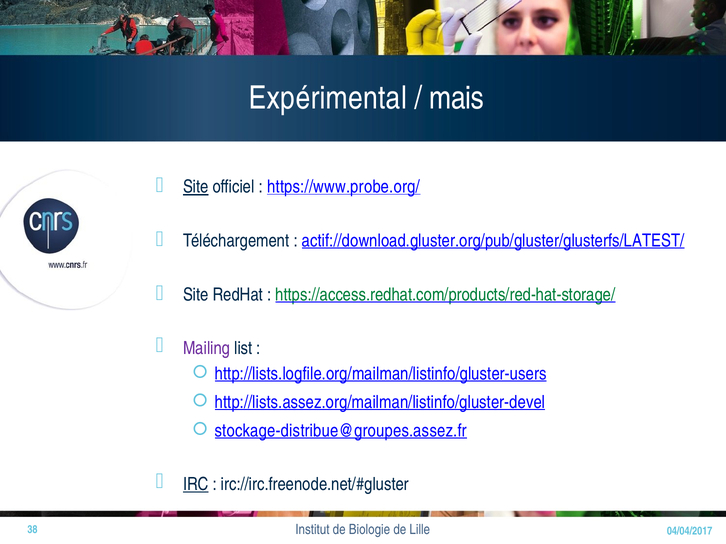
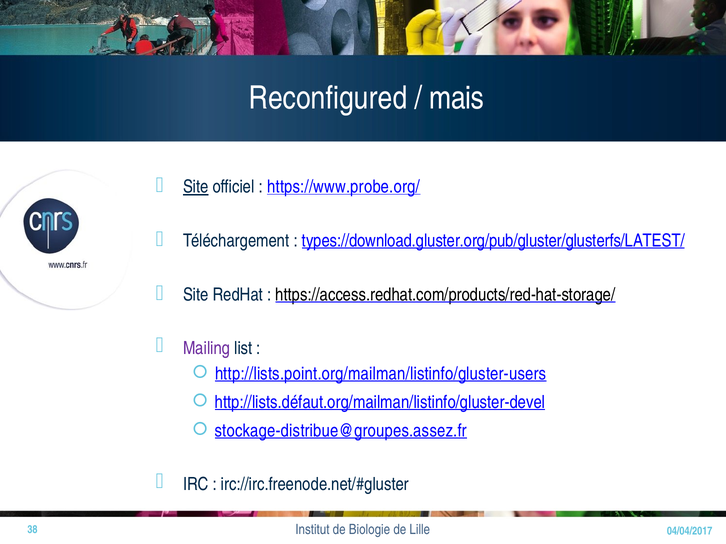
Expérimental: Expérimental -> Reconfigured
actif://download.gluster.org/pub/gluster/glusterfs/LATEST/: actif://download.gluster.org/pub/gluster/glusterfs/LATEST/ -> types://download.gluster.org/pub/gluster/glusterfs/LATEST/
https://access.redhat.com/products/red-hat-storage/ colour: green -> black
http://lists.logfile.org/mailman/listinfo/gluster-users: http://lists.logfile.org/mailman/listinfo/gluster-users -> http://lists.point.org/mailman/listinfo/gluster-users
http://lists.assez.org/mailman/listinfo/gluster-devel: http://lists.assez.org/mailman/listinfo/gluster-devel -> http://lists.défaut.org/mailman/listinfo/gluster-devel
IRC underline: present -> none
